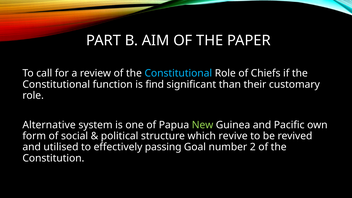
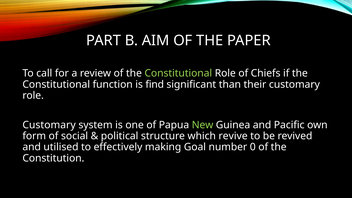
Constitutional at (178, 73) colour: light blue -> light green
Alternative at (49, 125): Alternative -> Customary
passing: passing -> making
2: 2 -> 0
